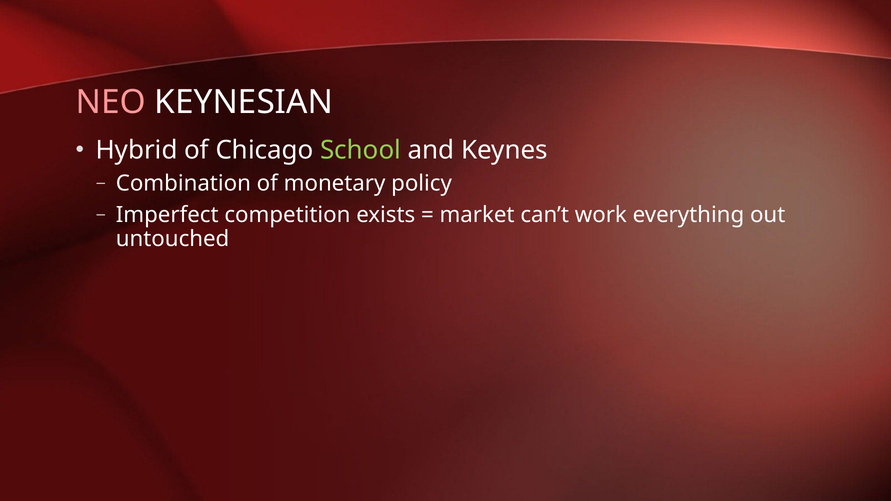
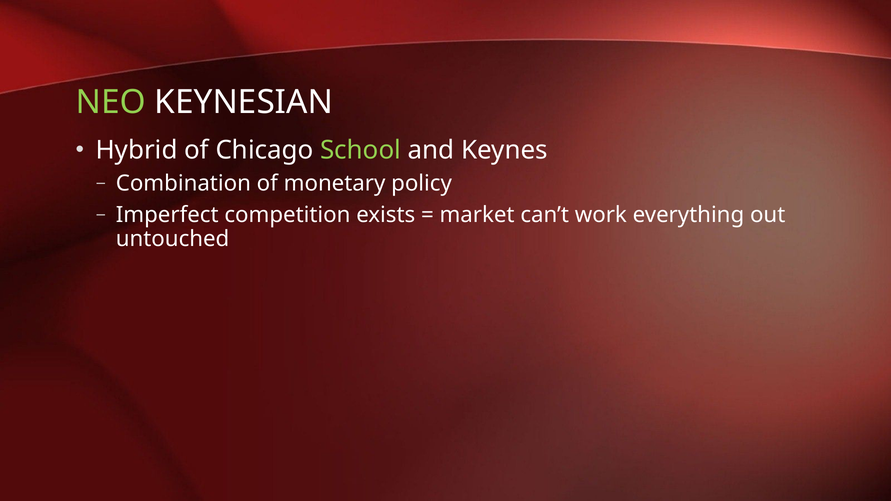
NEO colour: pink -> light green
